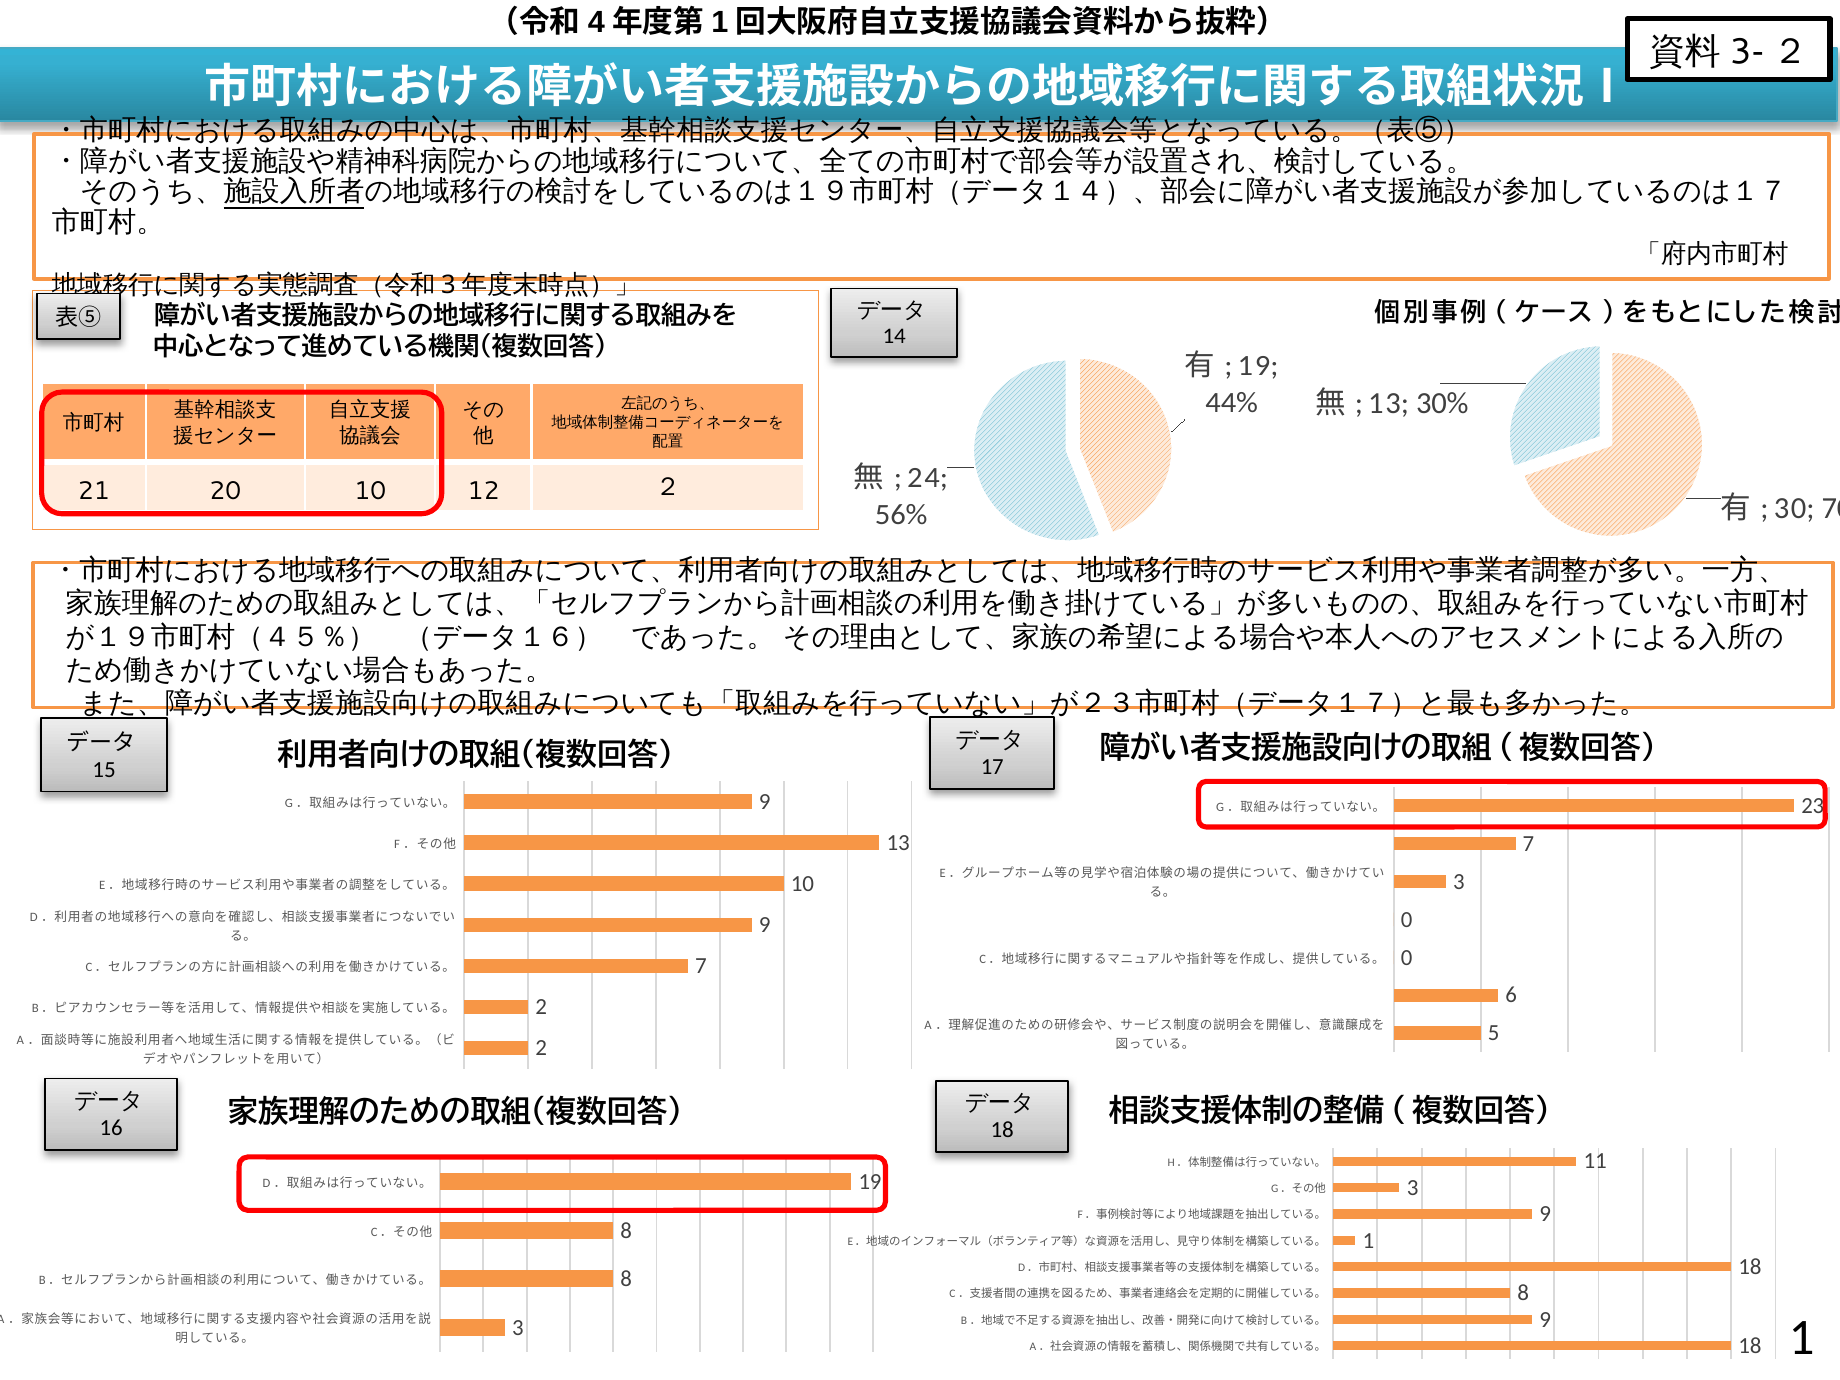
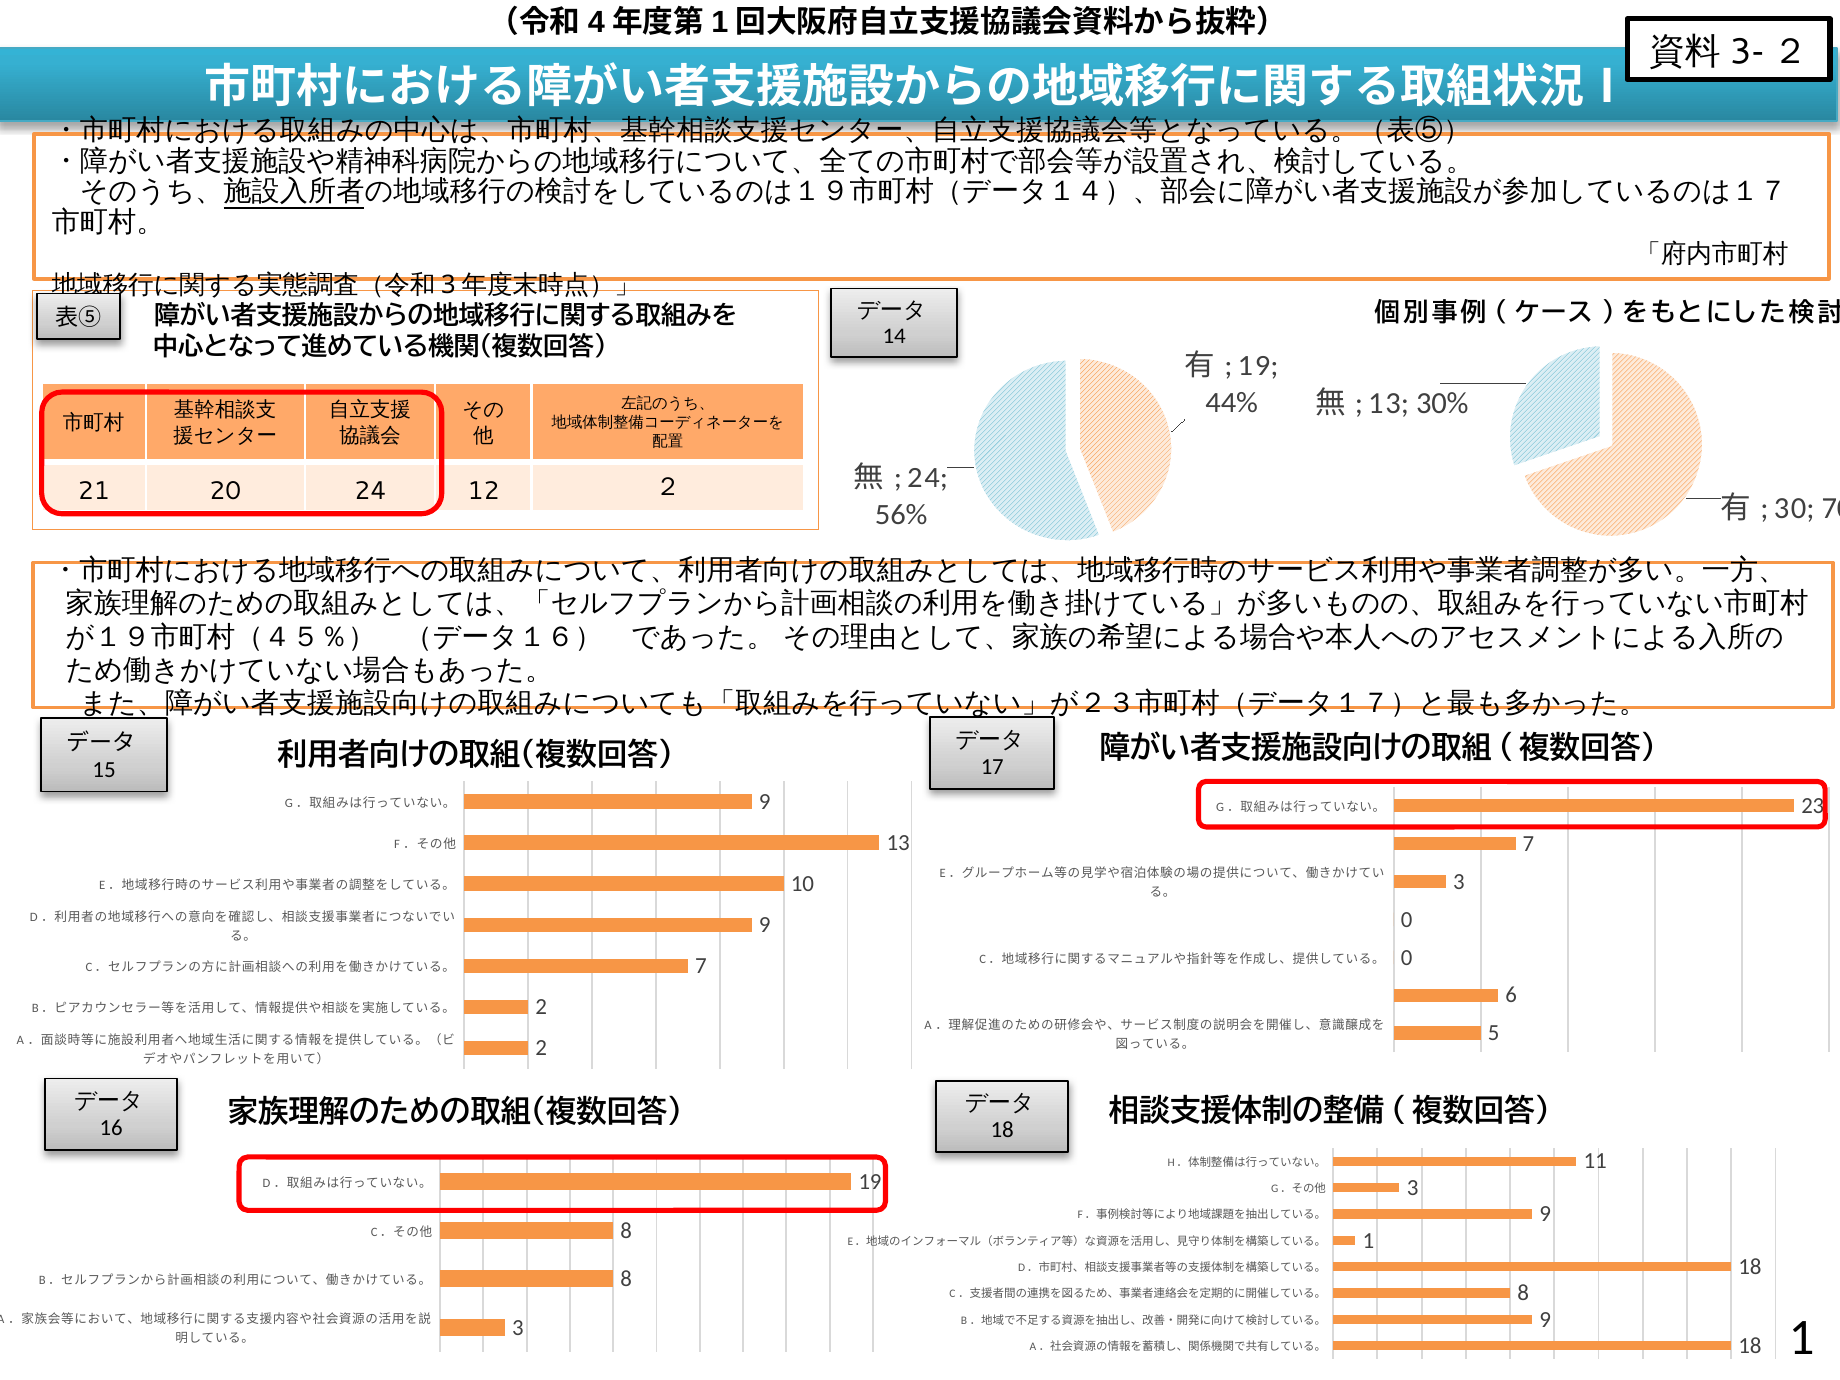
20 10: 10 -> 24
